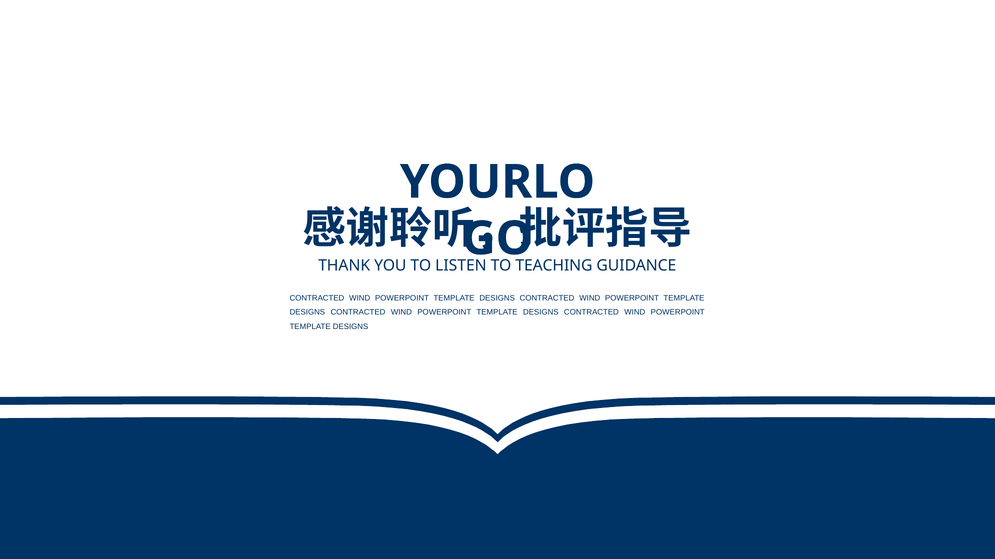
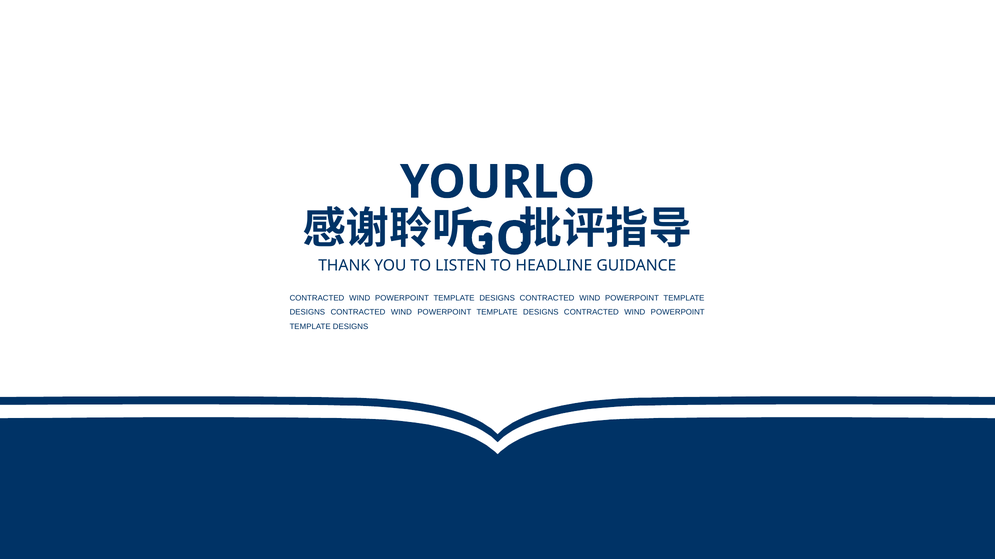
TEACHING: TEACHING -> HEADLINE
